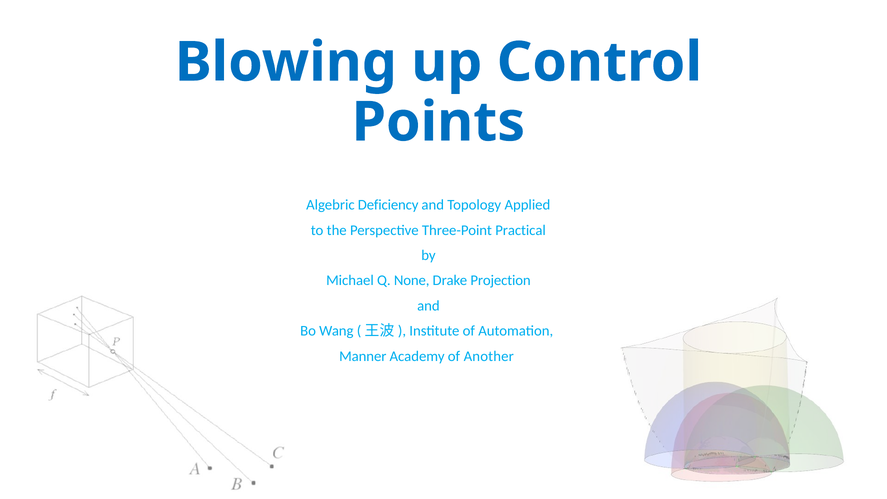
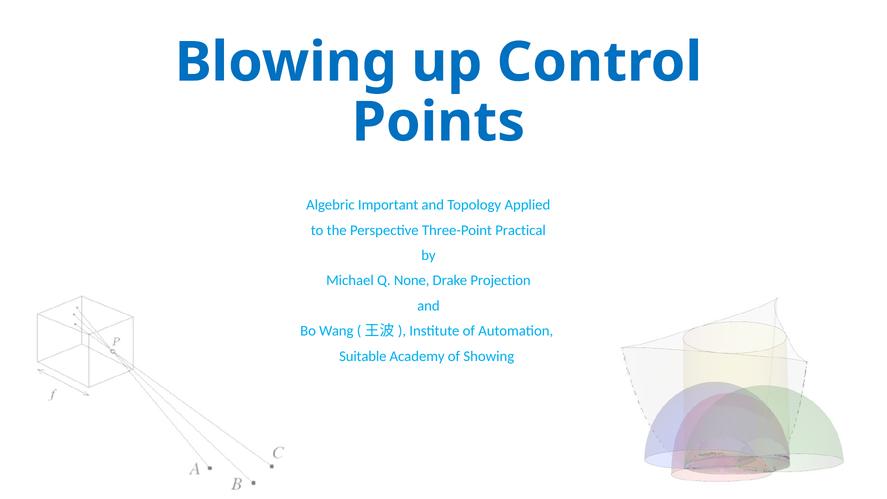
Deficiency: Deficiency -> Important
Manner: Manner -> Suitable
Another: Another -> Showing
